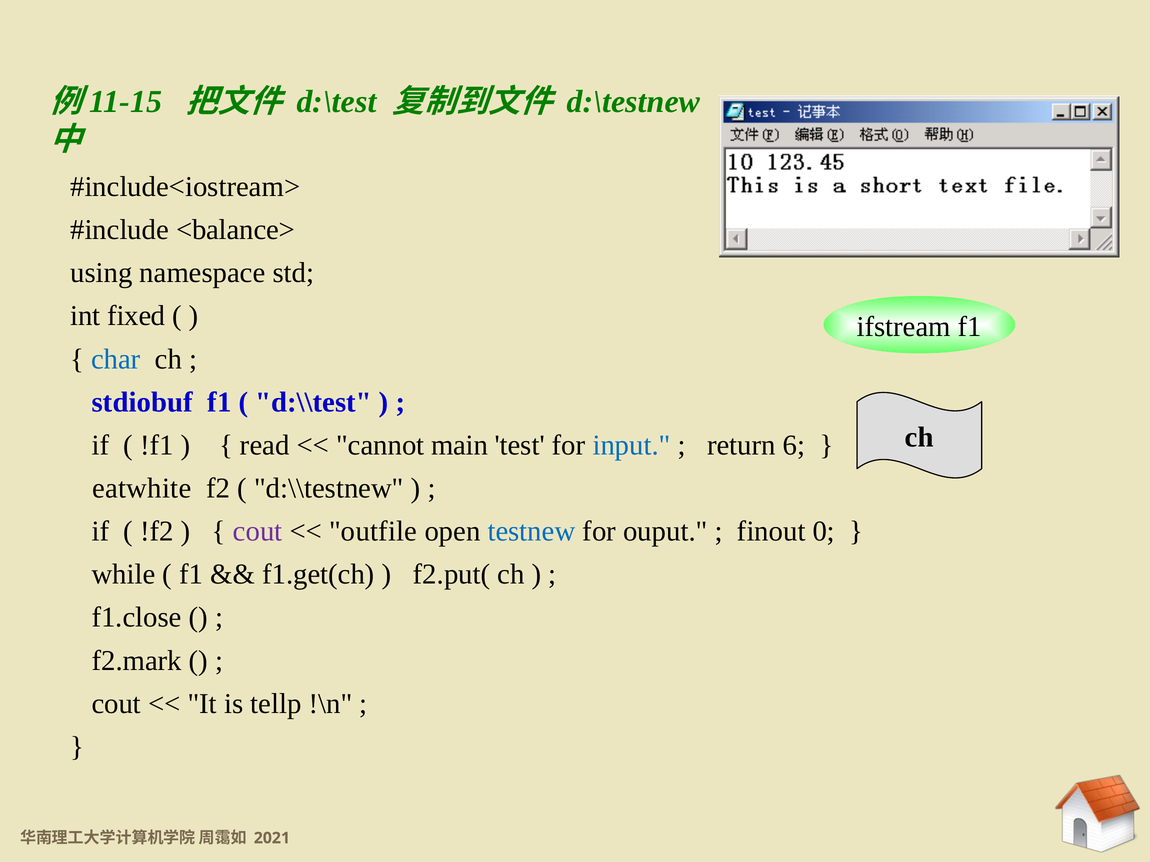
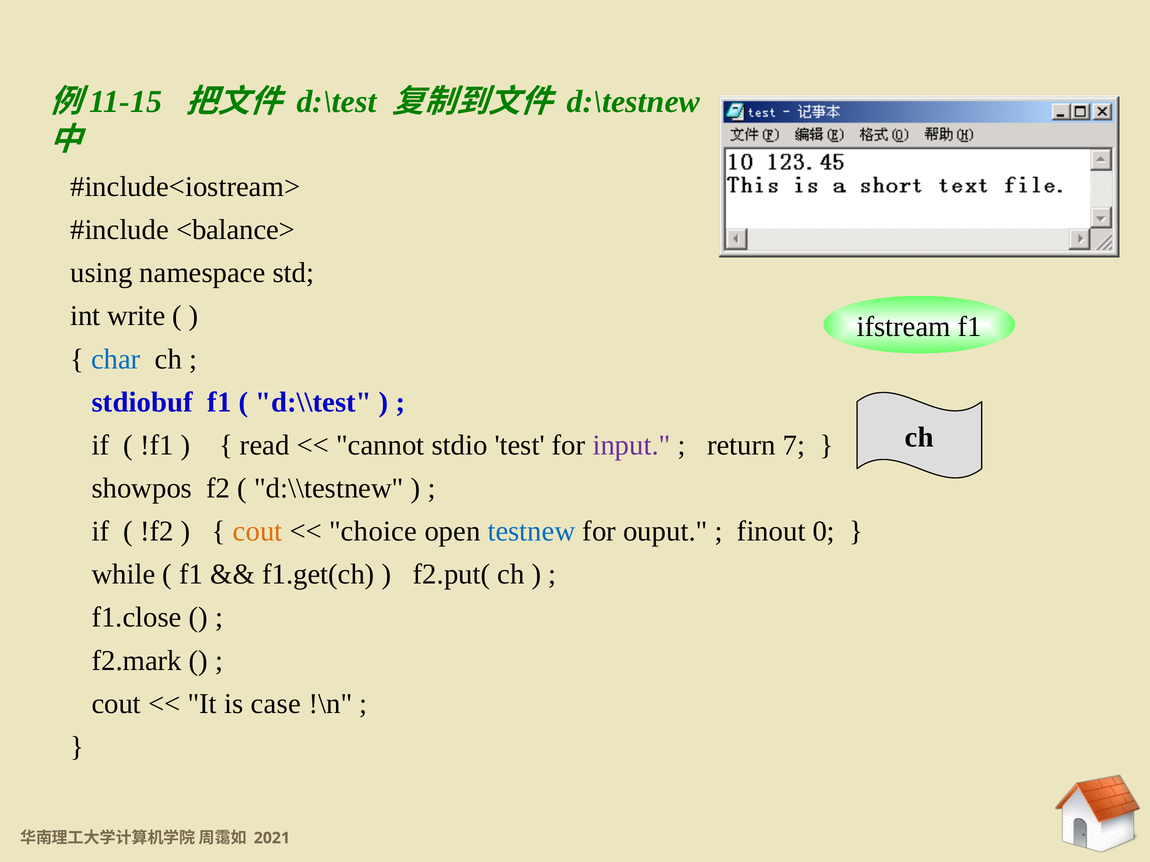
fixed: fixed -> write
main: main -> stdio
input colour: blue -> purple
6: 6 -> 7
eatwhite: eatwhite -> showpos
cout at (258, 532) colour: purple -> orange
outfile: outfile -> choice
tellp: tellp -> case
